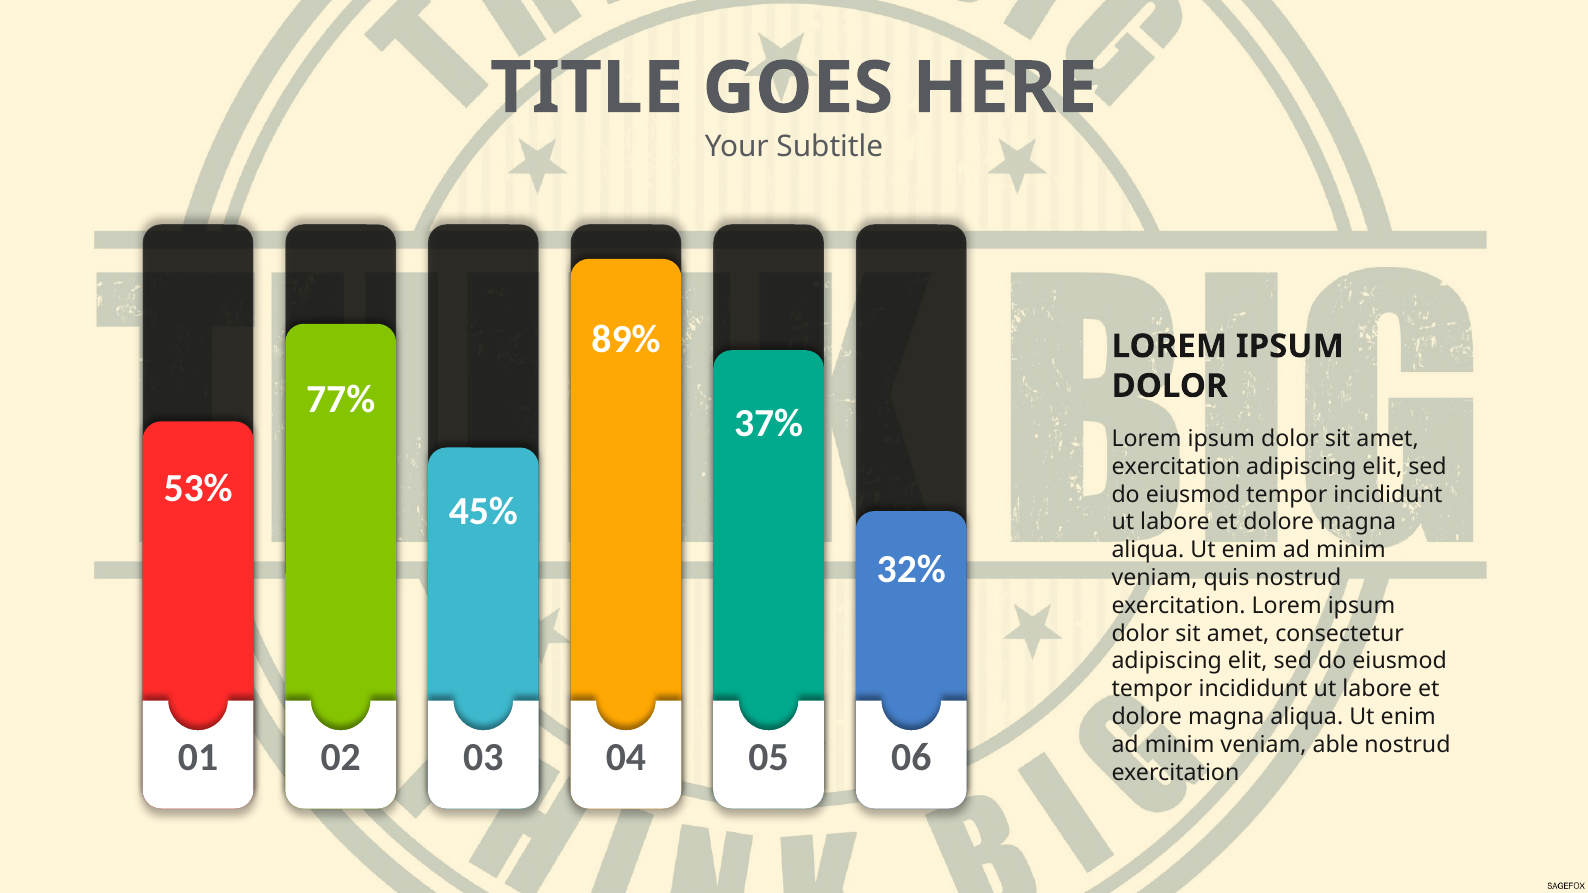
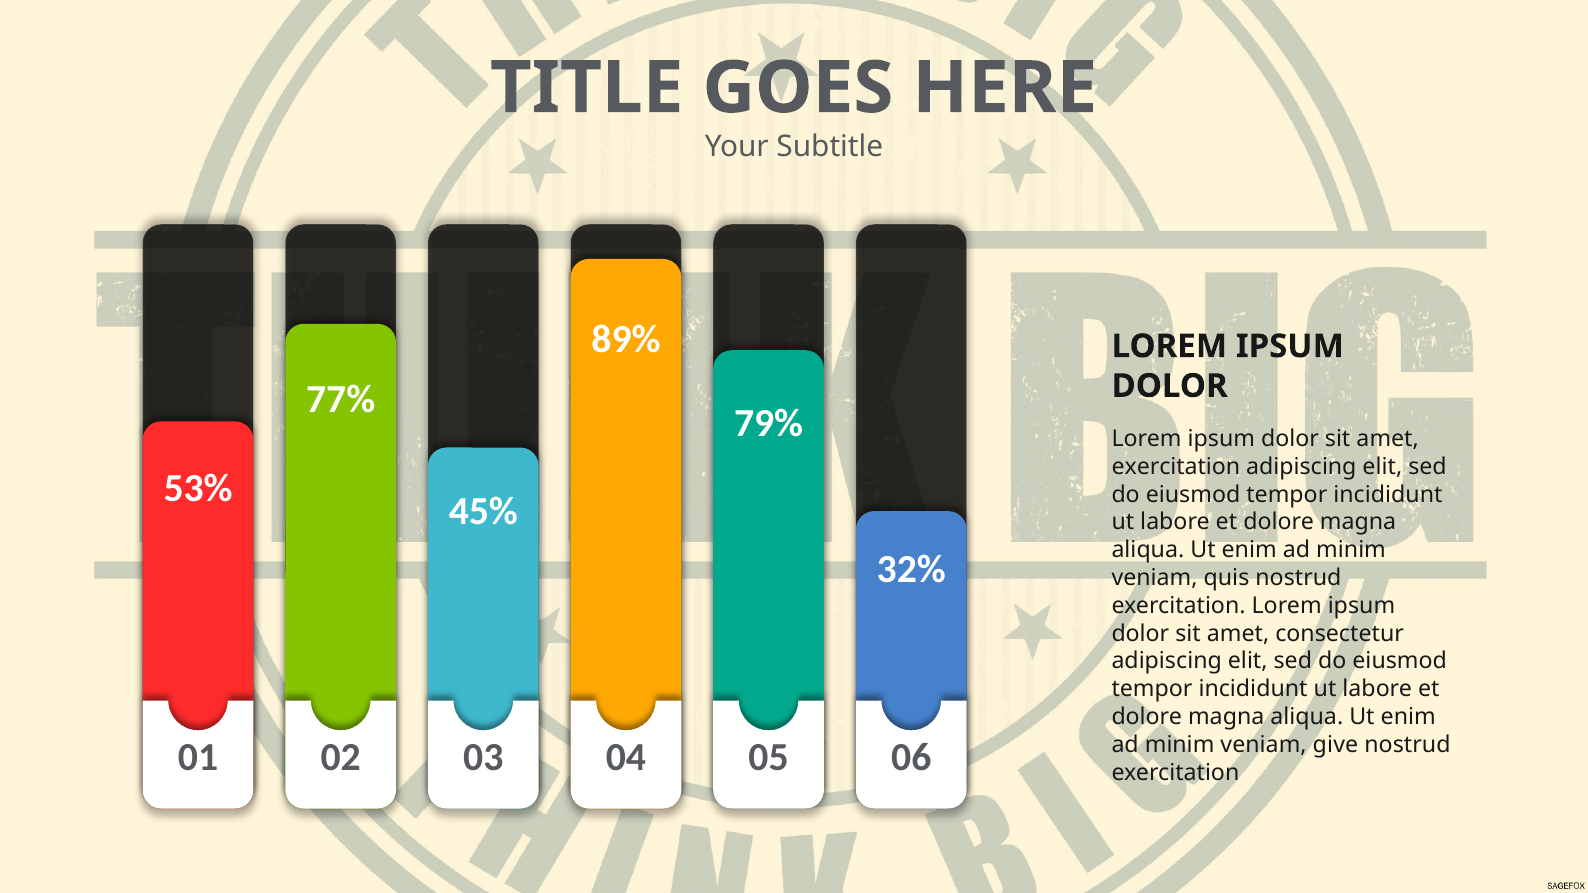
37%: 37% -> 79%
able: able -> give
